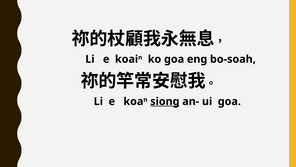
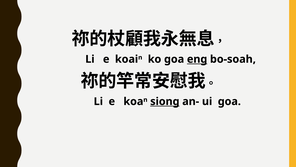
eng underline: none -> present
